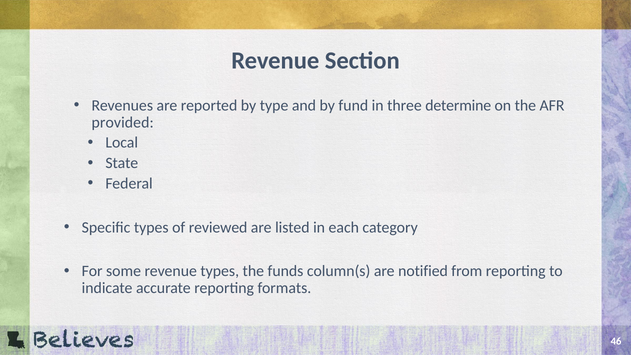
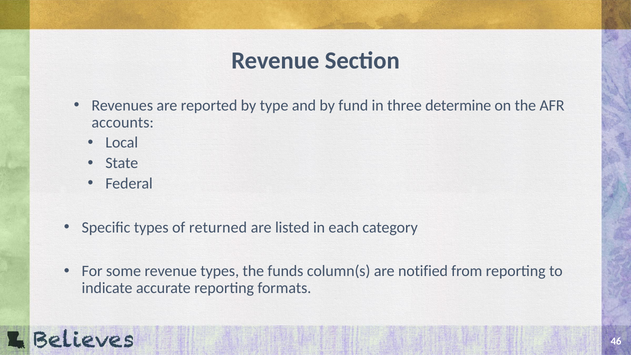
provided: provided -> accounts
reviewed: reviewed -> returned
